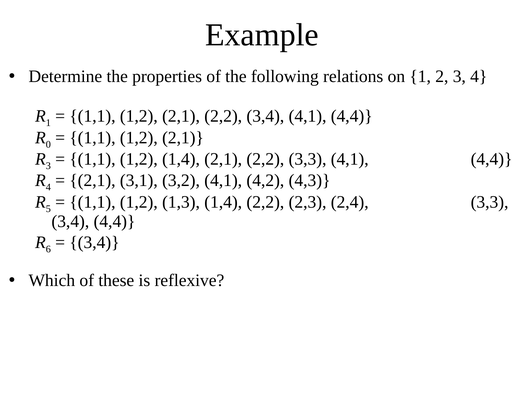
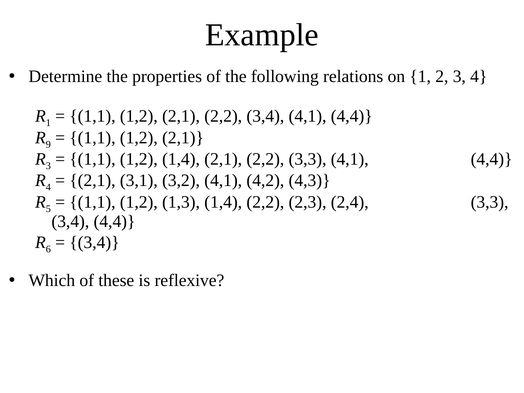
0: 0 -> 9
